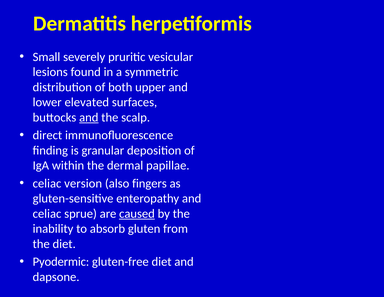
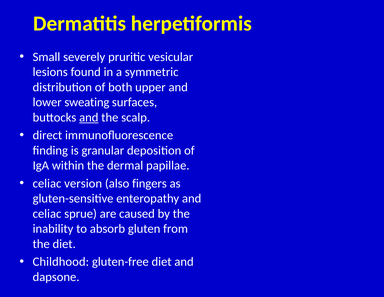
elevated: elevated -> sweating
caused underline: present -> none
Pyodermic: Pyodermic -> Childhood
